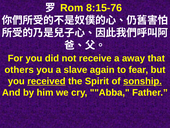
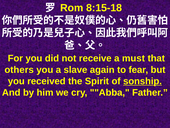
8:15-76: 8:15-76 -> 8:15-18
away: away -> must
received underline: present -> none
